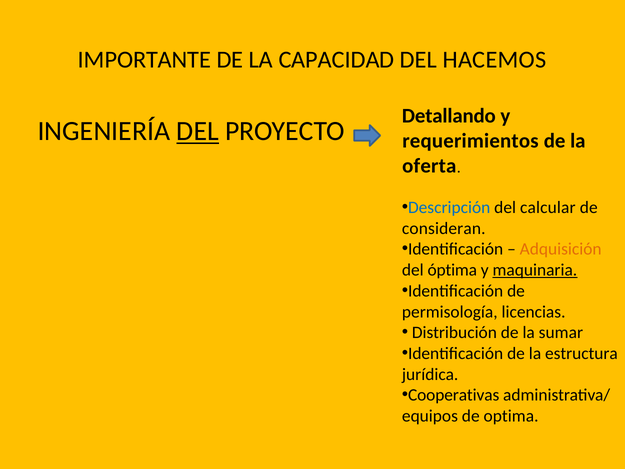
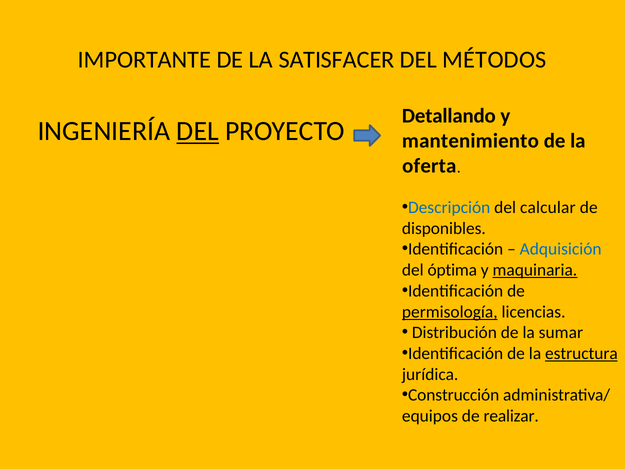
CAPACIDAD: CAPACIDAD -> SATISFACER
HACEMOS: HACEMOS -> MÉTODOS
requerimientos: requerimientos -> mantenimiento
consideran: consideran -> disponibles
Adquisición colour: orange -> blue
permisología underline: none -> present
estructura underline: none -> present
Cooperativas: Cooperativas -> Construcción
optima: optima -> realizar
